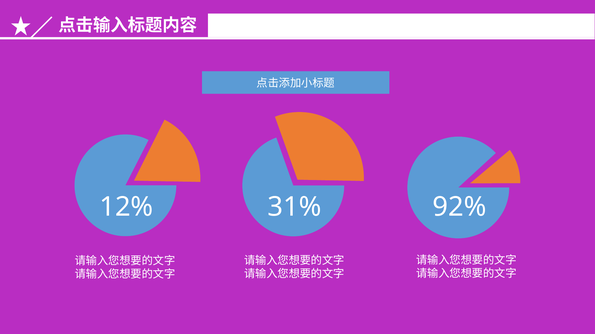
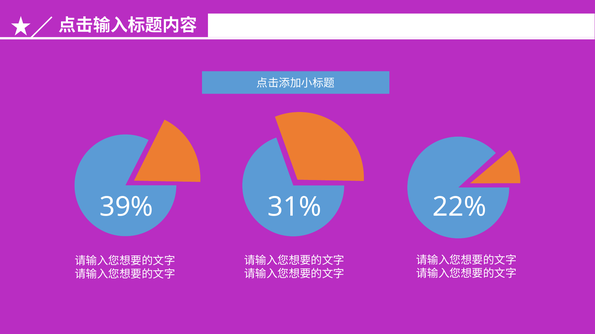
12%: 12% -> 39%
92%: 92% -> 22%
